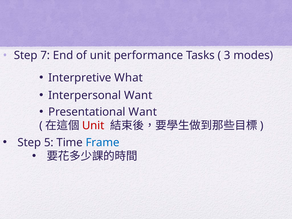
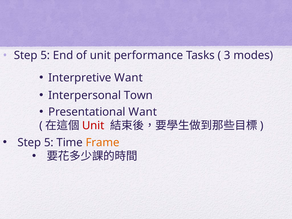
7 at (45, 55): 7 -> 5
Interpretive What: What -> Want
Interpersonal Want: Want -> Town
Frame colour: blue -> orange
